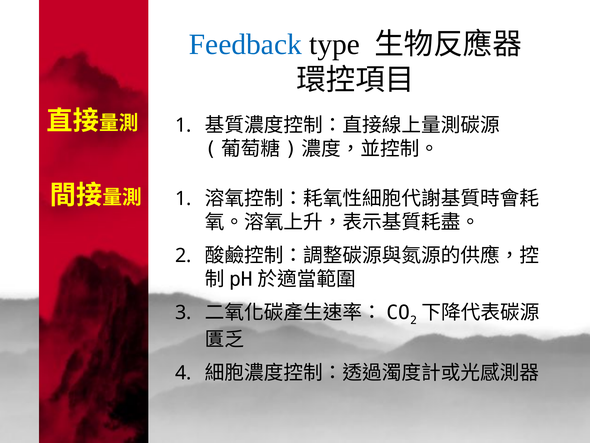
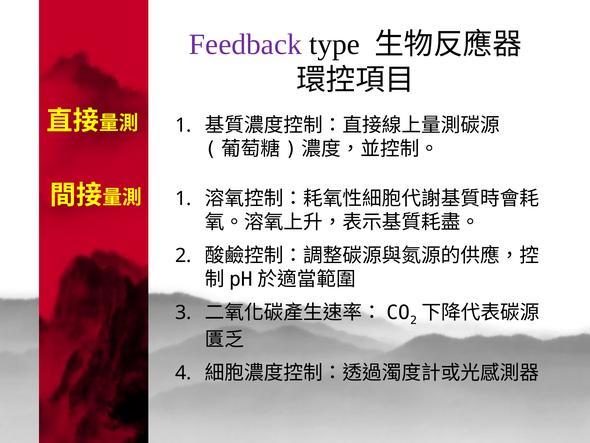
Feedback colour: blue -> purple
